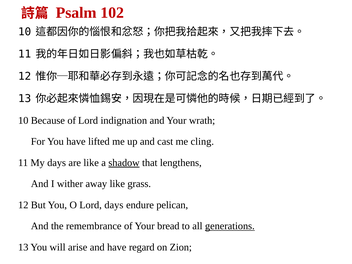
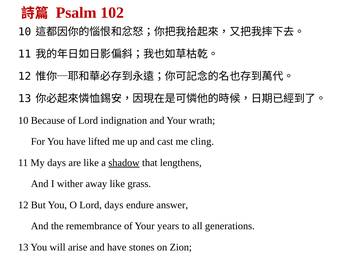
pelican: pelican -> answer
bread: bread -> years
generations underline: present -> none
regard: regard -> stones
